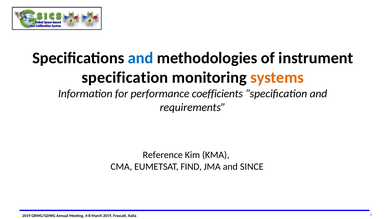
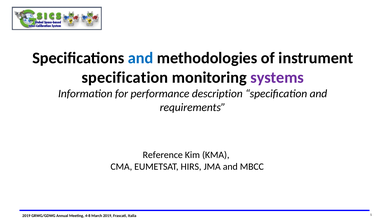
systems colour: orange -> purple
coefficients: coefficients -> description
FIND: FIND -> HIRS
SINCE: SINCE -> MBCC
